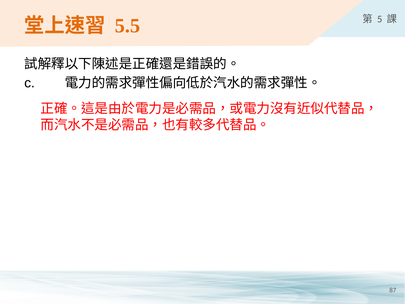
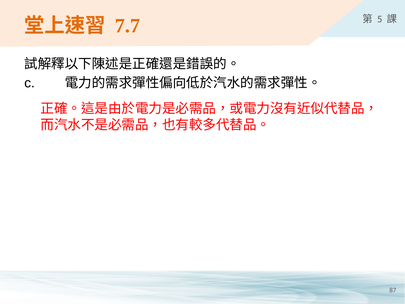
5.5: 5.5 -> 7.7
